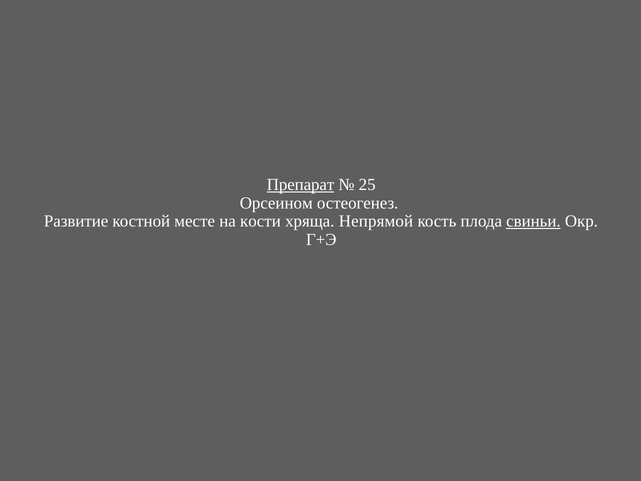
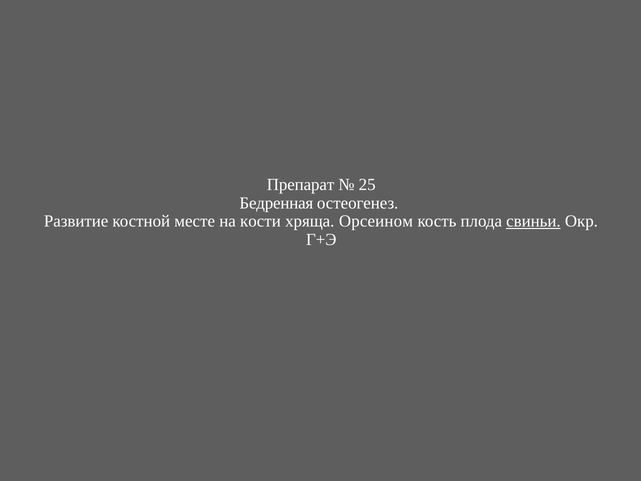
Препарат underline: present -> none
Орсеином: Орсеином -> Бедренная
Непрямой: Непрямой -> Орсеином
